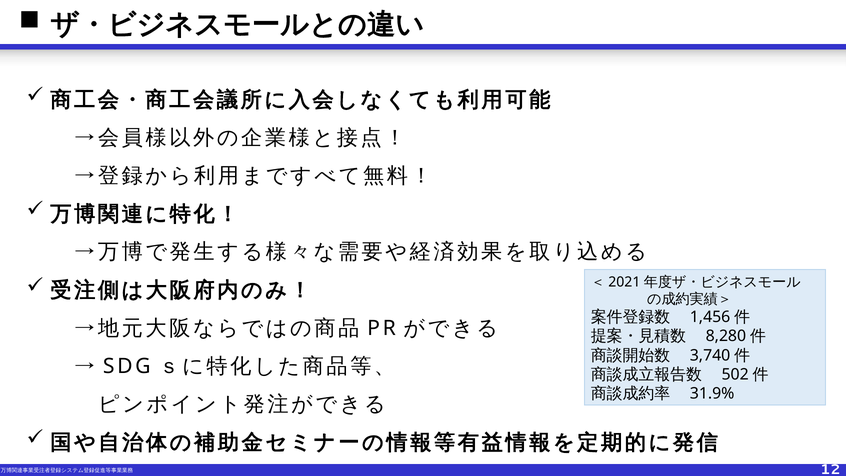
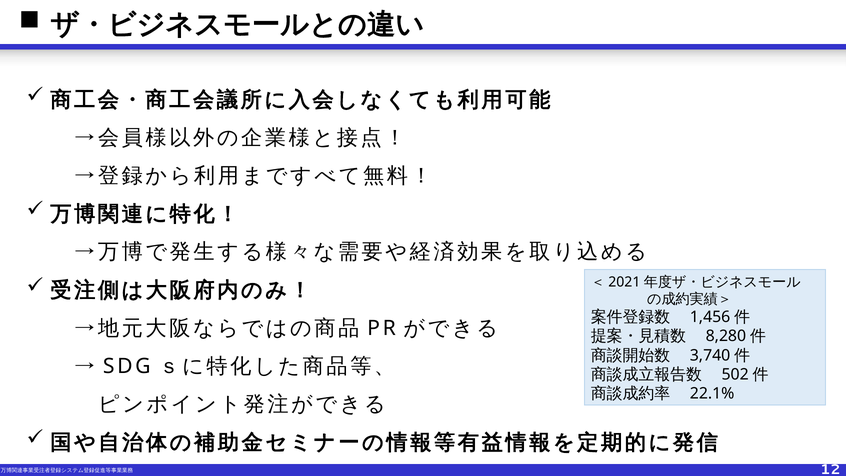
31.9%: 31.9% -> 22.1%
